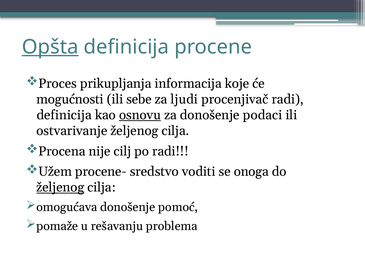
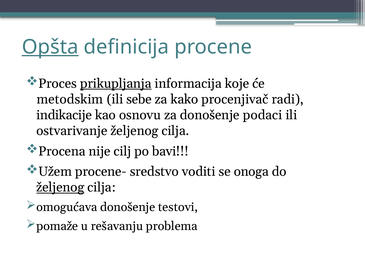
prikupljanja underline: none -> present
mogućnosti: mogućnosti -> metodskim
ljudi: ljudi -> kako
definicija at (64, 115): definicija -> indikacije
osnovu underline: present -> none
po radi: radi -> bavi
pomoć: pomoć -> testovi
